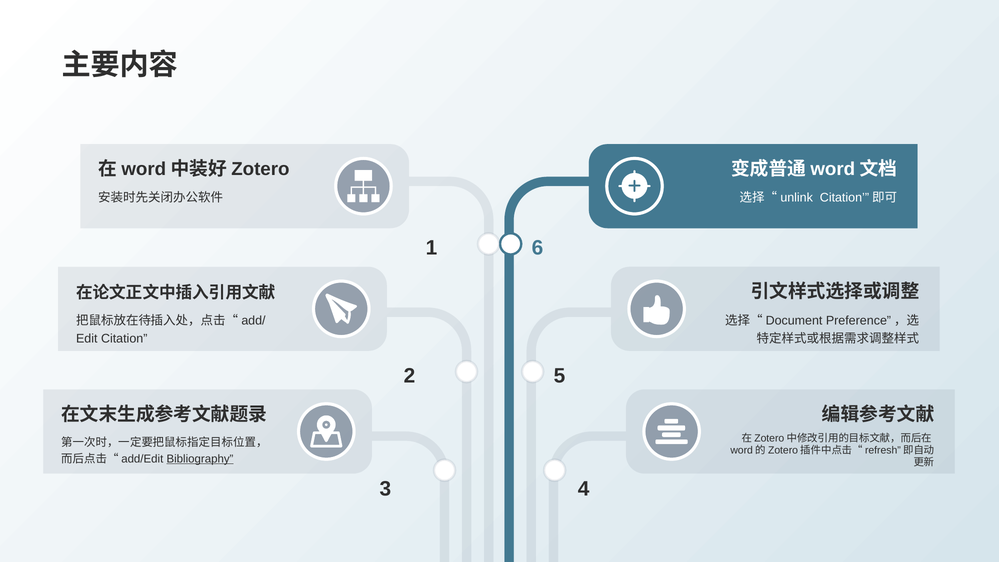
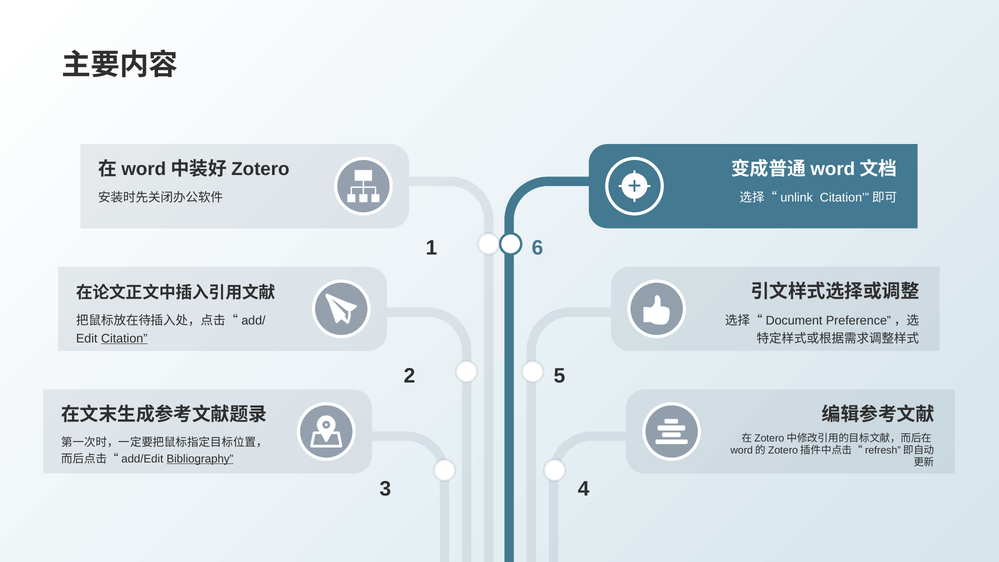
Citation underline: none -> present
